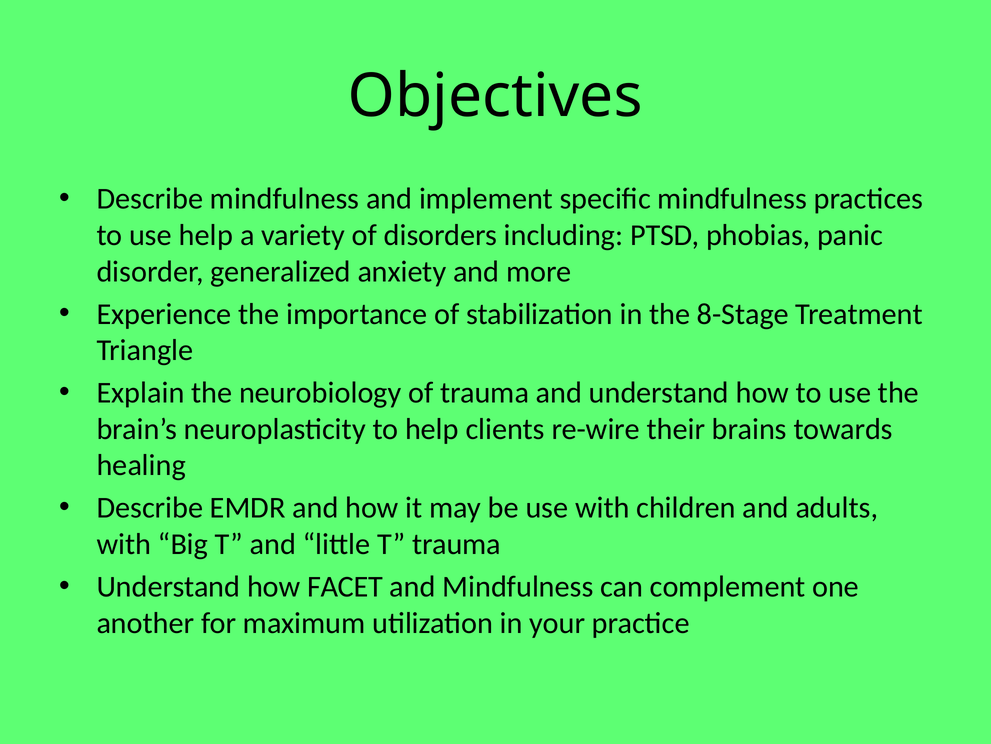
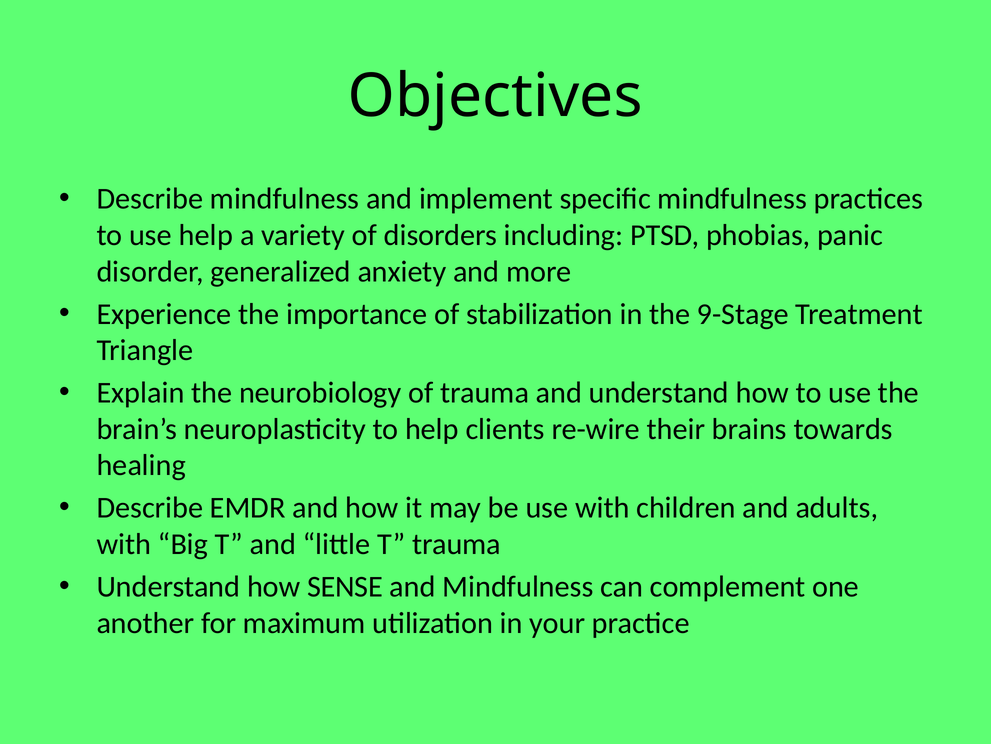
8-Stage: 8-Stage -> 9-Stage
FACET: FACET -> SENSE
